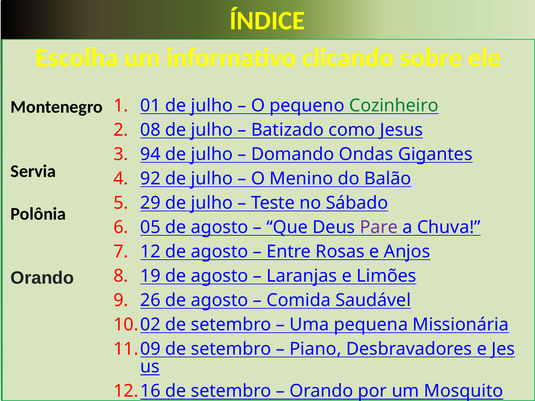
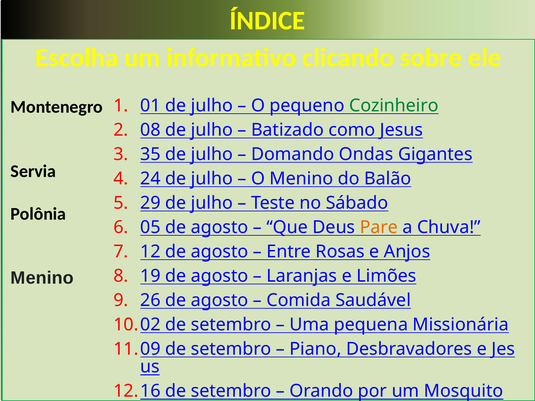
94: 94 -> 35
92: 92 -> 24
Pare colour: purple -> orange
Orando at (42, 278): Orando -> Menino
